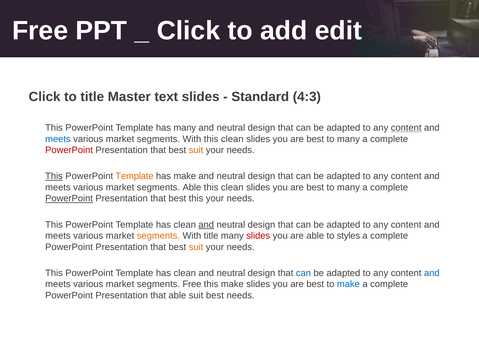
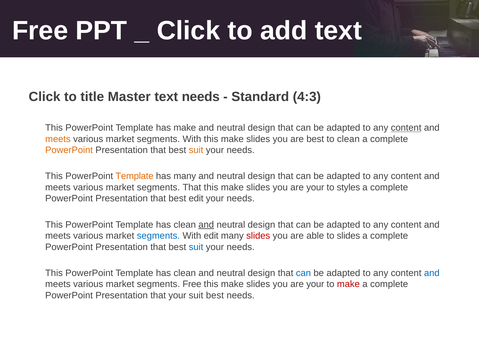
add edit: edit -> text
text slides: slides -> needs
has many: many -> make
meets at (58, 139) colour: blue -> orange
With this clean: clean -> make
many at (348, 139): many -> clean
PowerPoint at (69, 150) colour: red -> orange
This at (54, 176) underline: present -> none
has make: make -> many
segments Able: Able -> That
clean at (232, 188): clean -> make
best at (315, 188): best -> your
many at (348, 188): many -> styles
PowerPoint at (69, 199) underline: present -> none
best this: this -> edit
segments at (158, 236) colour: orange -> blue
With title: title -> edit
to styles: styles -> slides
suit at (196, 247) colour: orange -> blue
best at (315, 284): best -> your
make at (348, 284) colour: blue -> red
that able: able -> your
